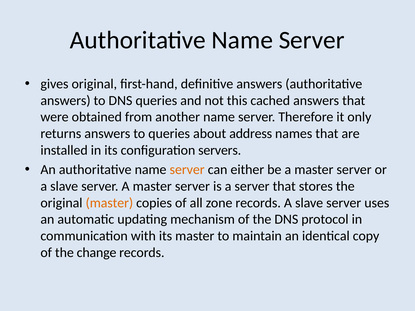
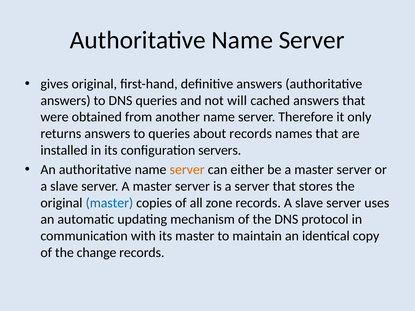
this: this -> will
about address: address -> records
master at (109, 203) colour: orange -> blue
